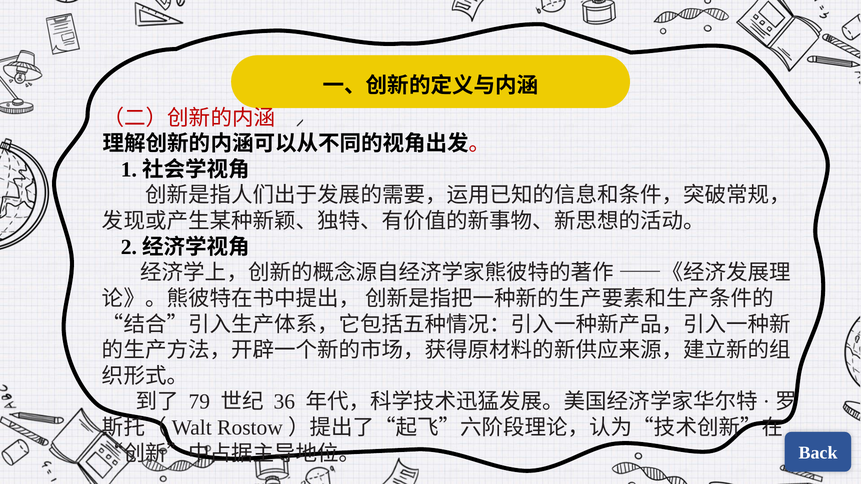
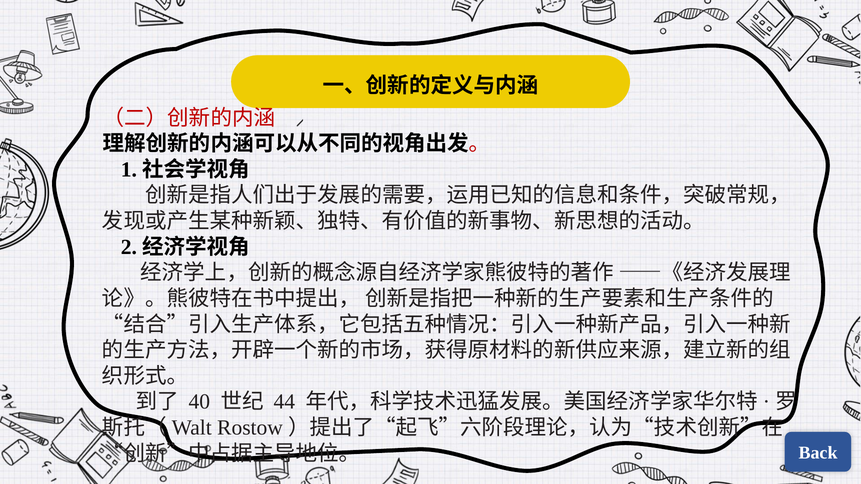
79: 79 -> 40
36: 36 -> 44
